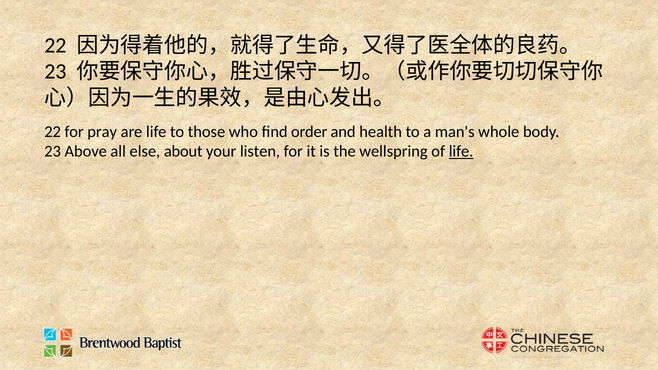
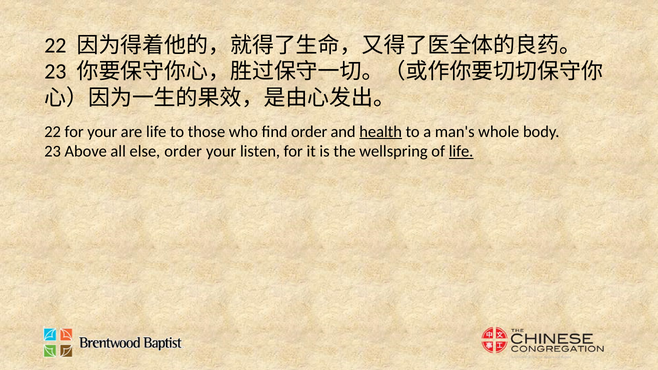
for pray: pray -> your
health underline: none -> present
else about: about -> order
